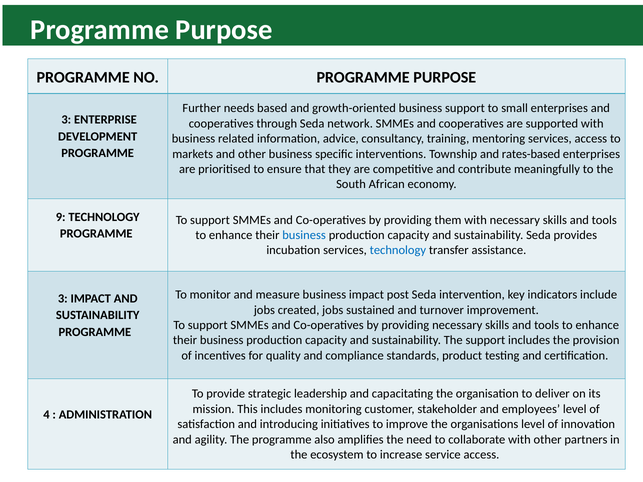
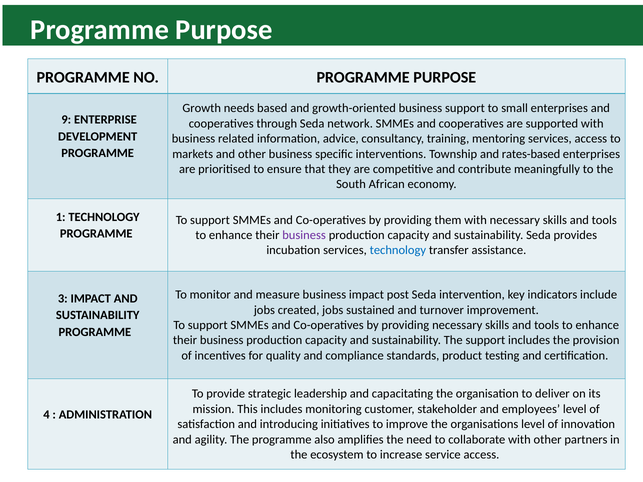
Further: Further -> Growth
3 at (66, 120): 3 -> 9
9: 9 -> 1
business at (304, 235) colour: blue -> purple
